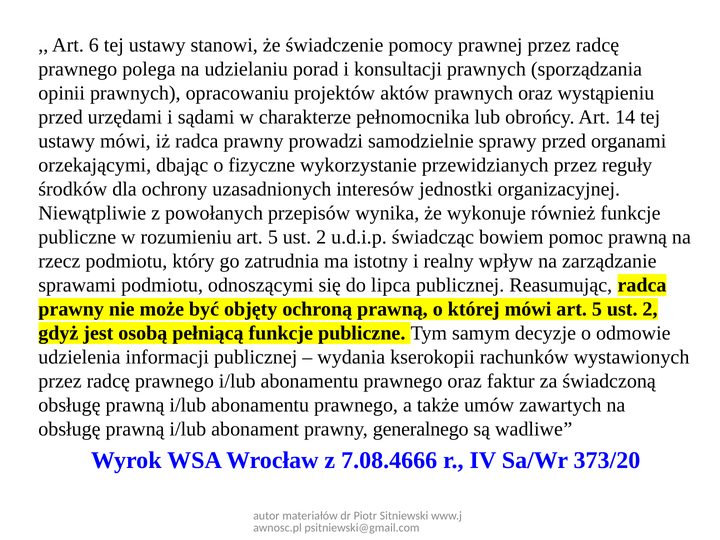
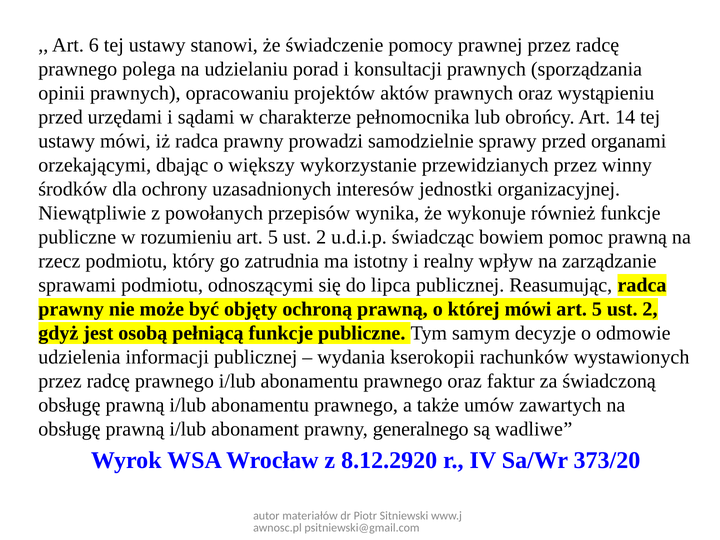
fizyczne: fizyczne -> większy
reguły: reguły -> winny
7.08.4666: 7.08.4666 -> 8.12.2920
